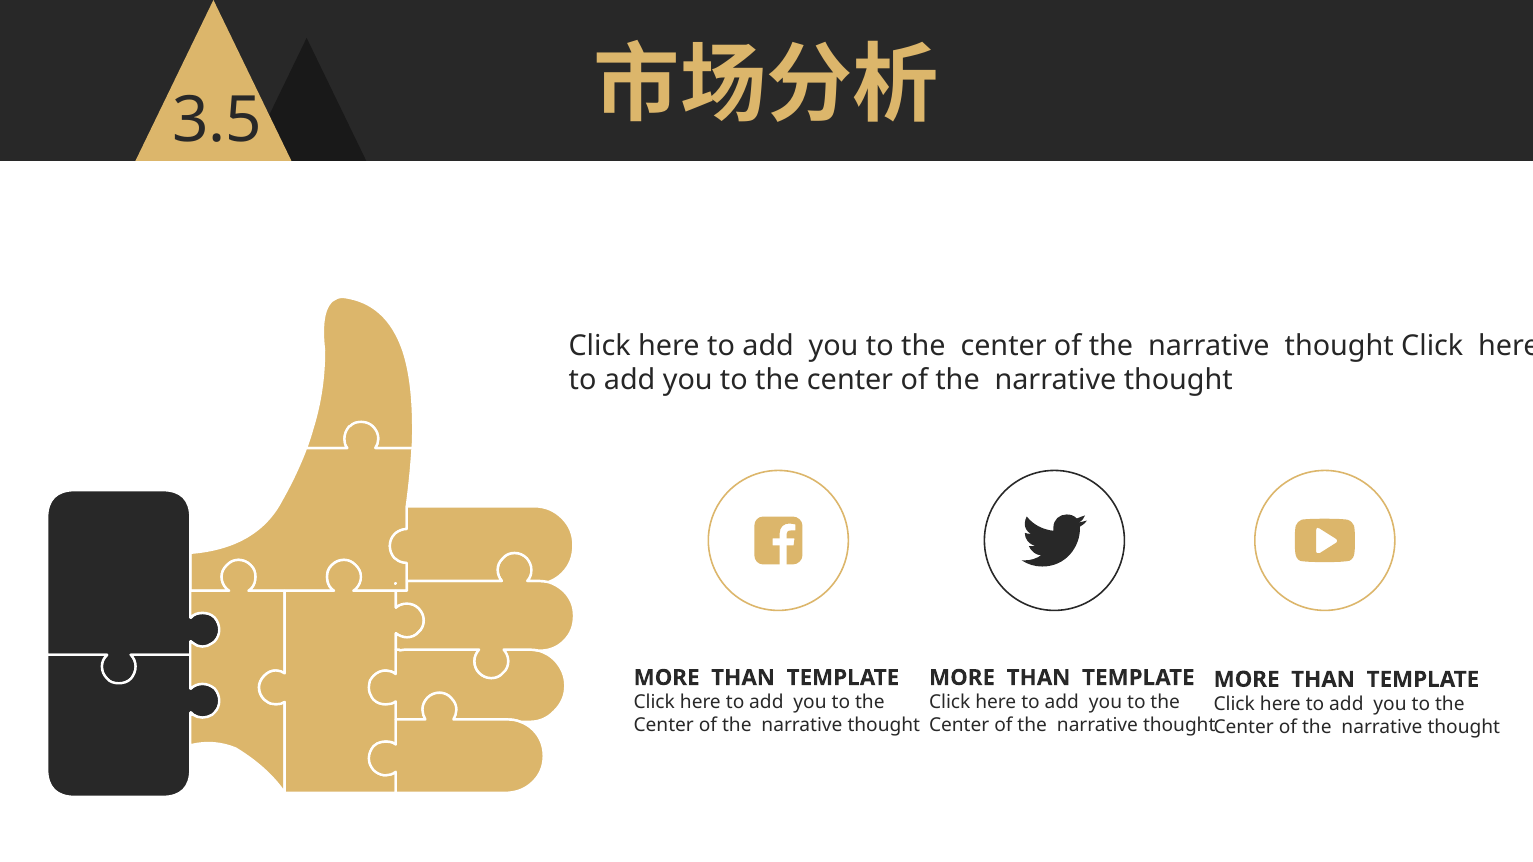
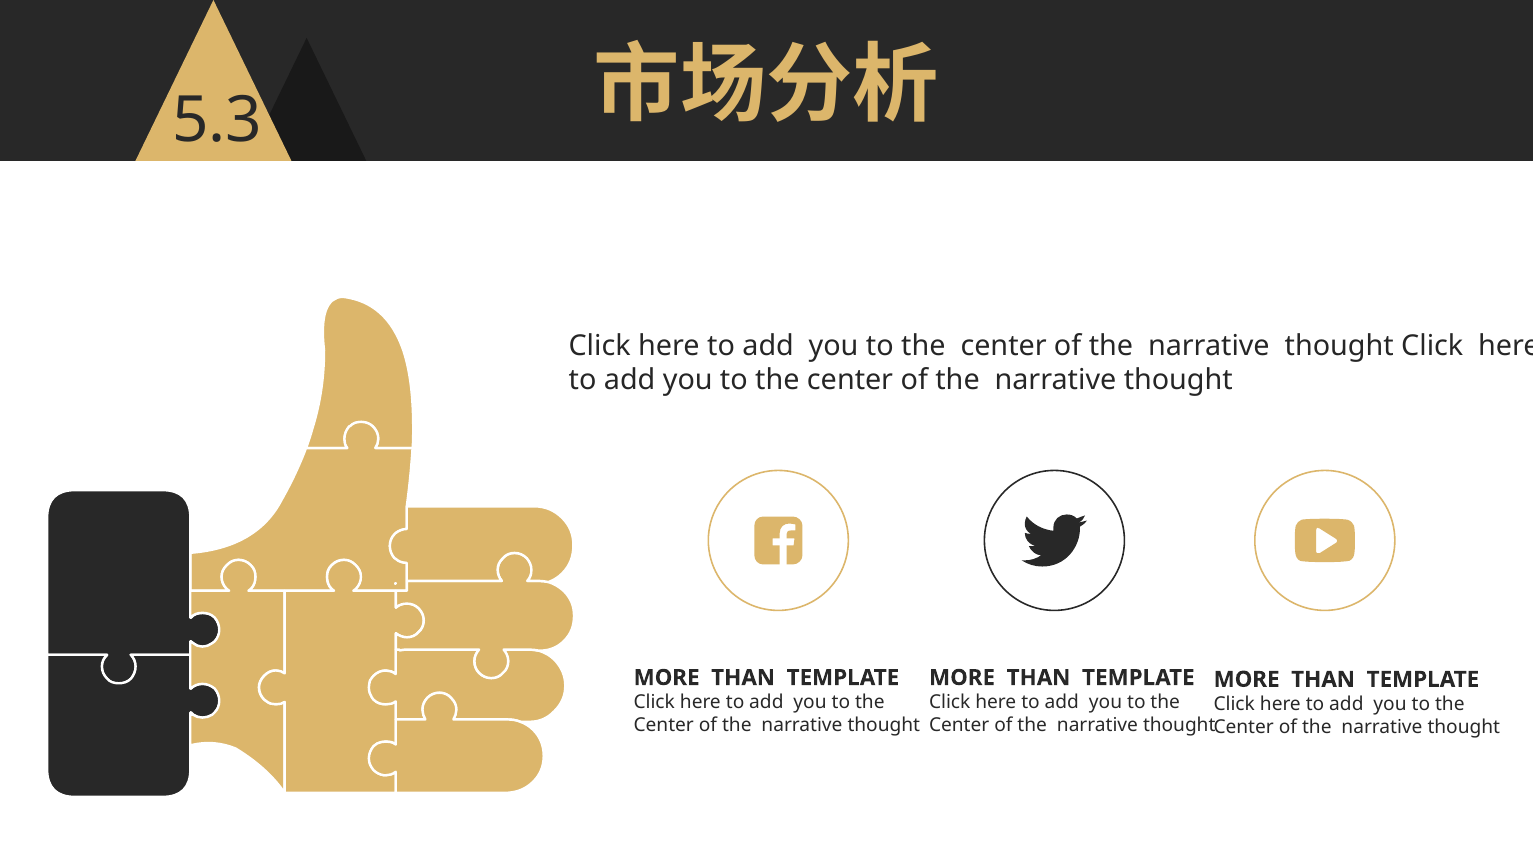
3.5: 3.5 -> 5.3
